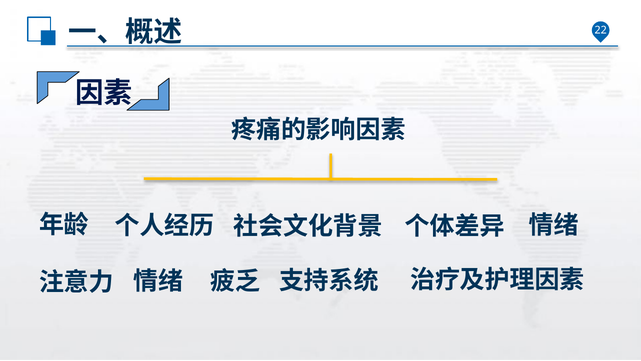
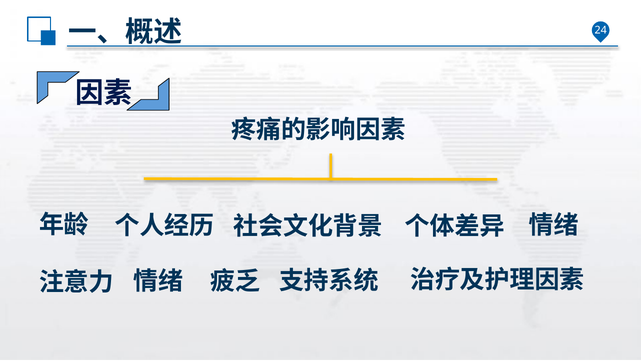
22: 22 -> 24
